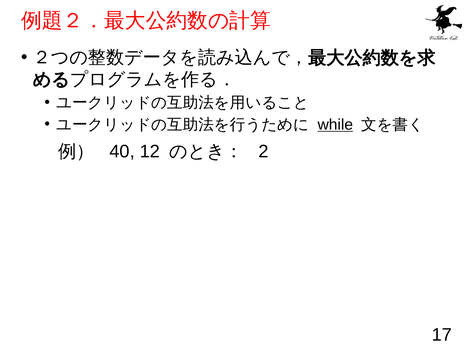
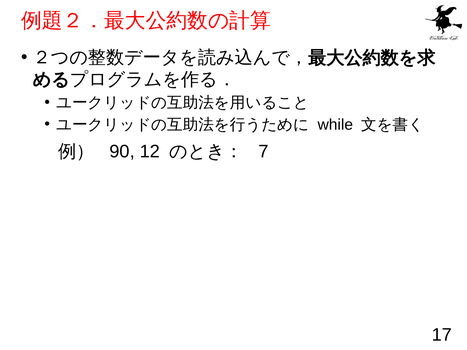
while underline: present -> none
40: 40 -> 90
2: 2 -> 7
